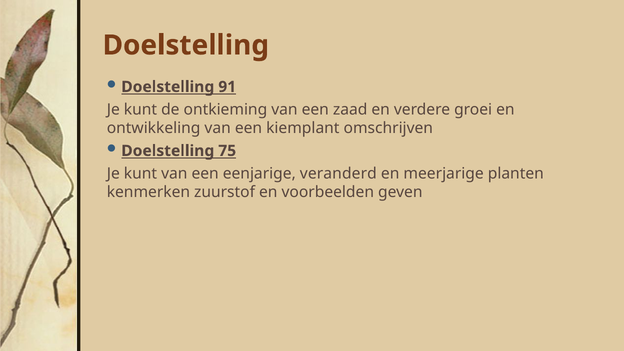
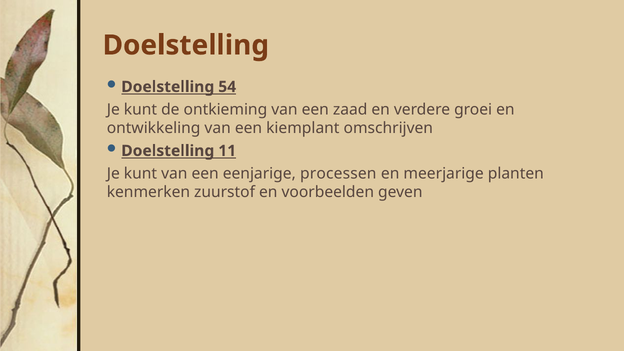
91: 91 -> 54
75: 75 -> 11
veranderd: veranderd -> processen
